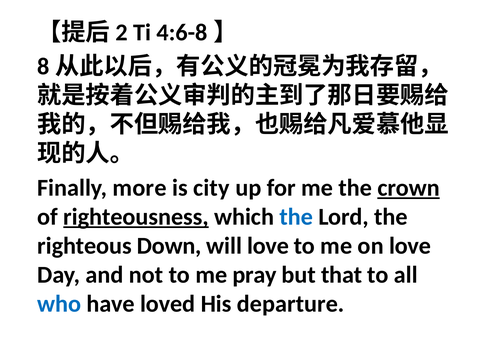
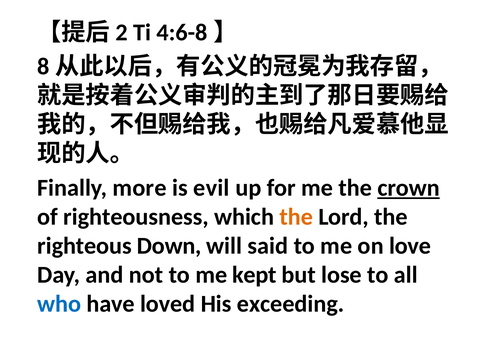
city: city -> evil
righteousness underline: present -> none
the at (296, 217) colour: blue -> orange
will love: love -> said
pray: pray -> kept
that: that -> lose
departure: departure -> exceeding
